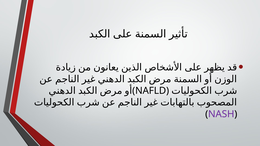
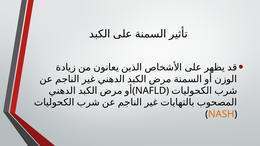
NASH colour: purple -> orange
